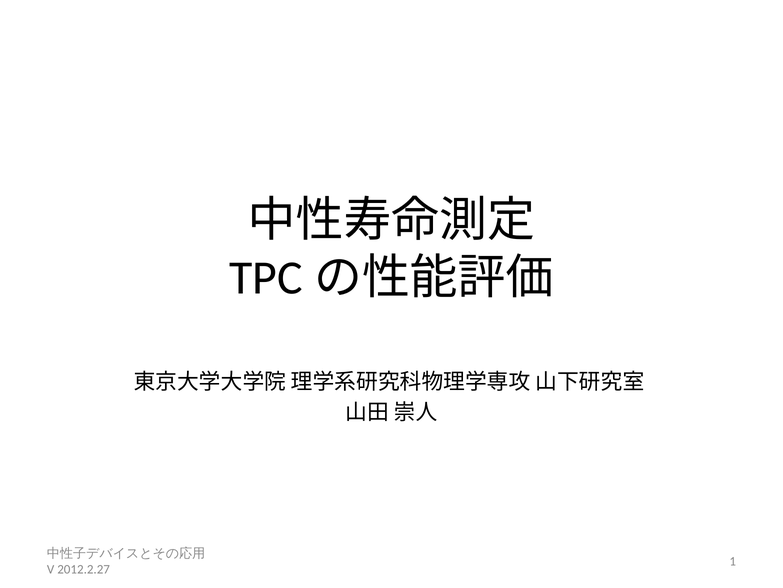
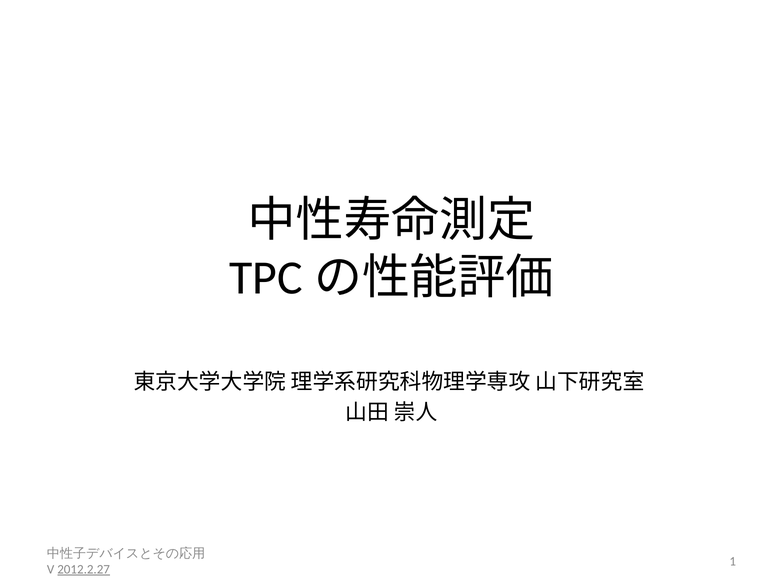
2012.2.27 underline: none -> present
